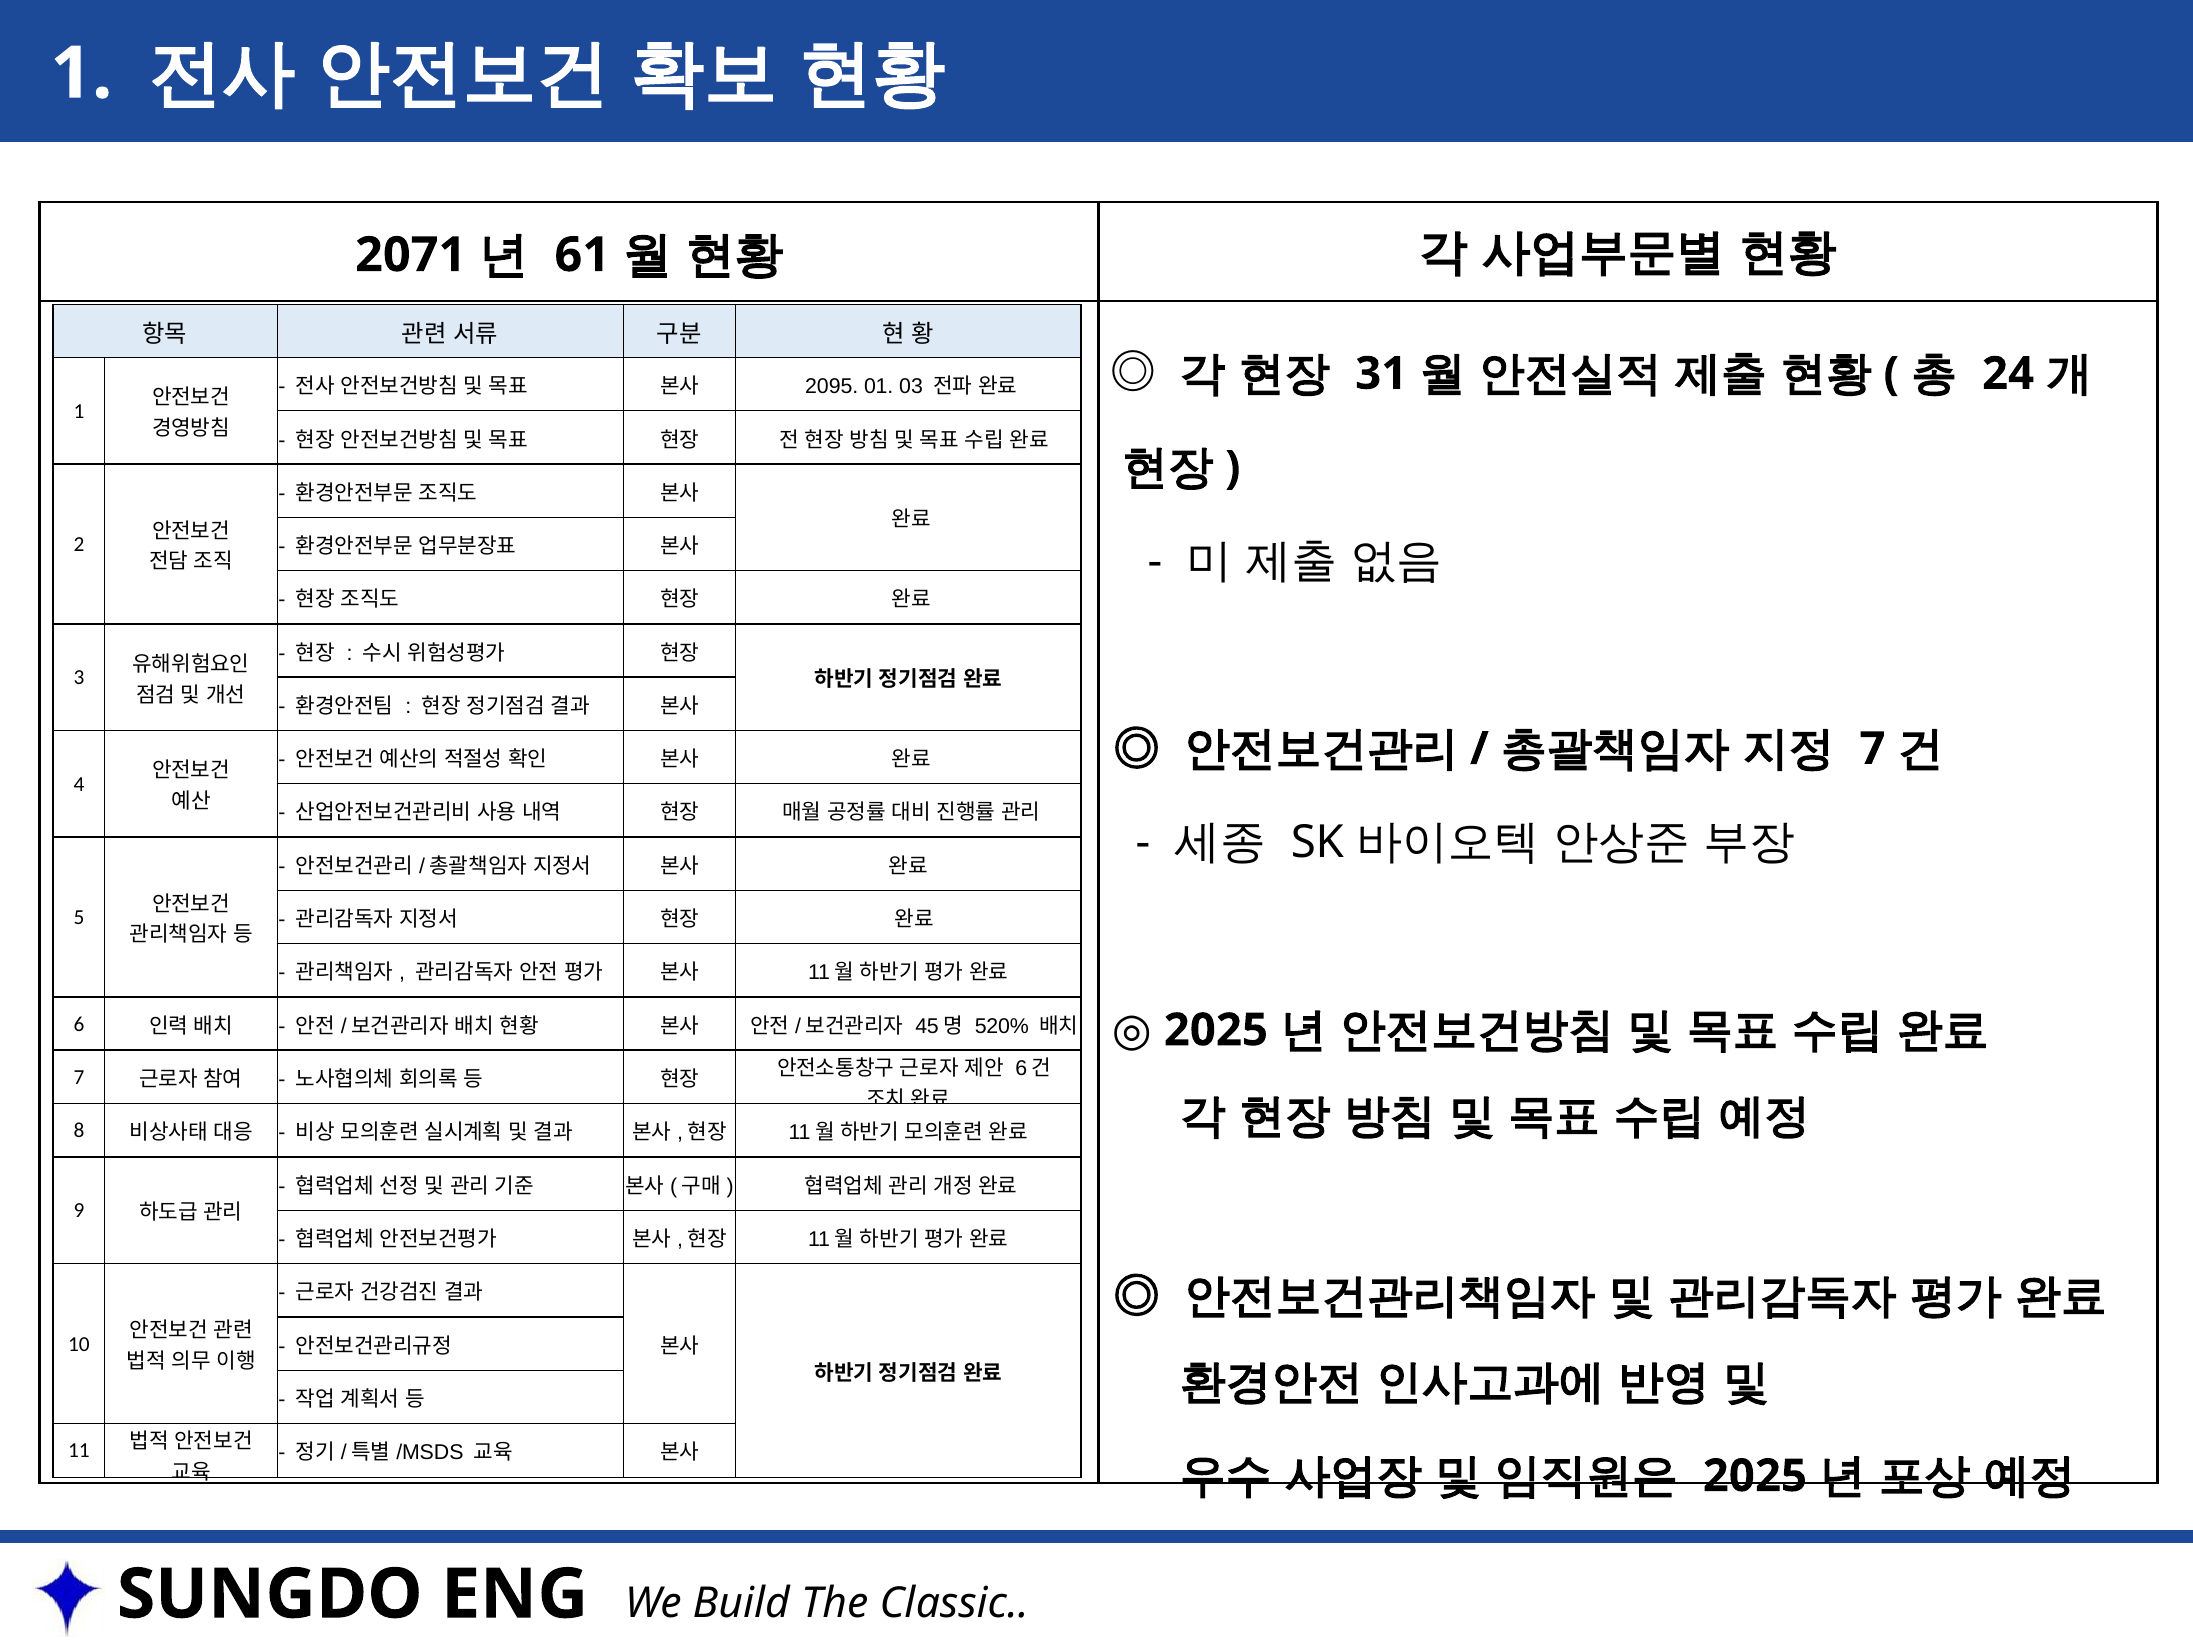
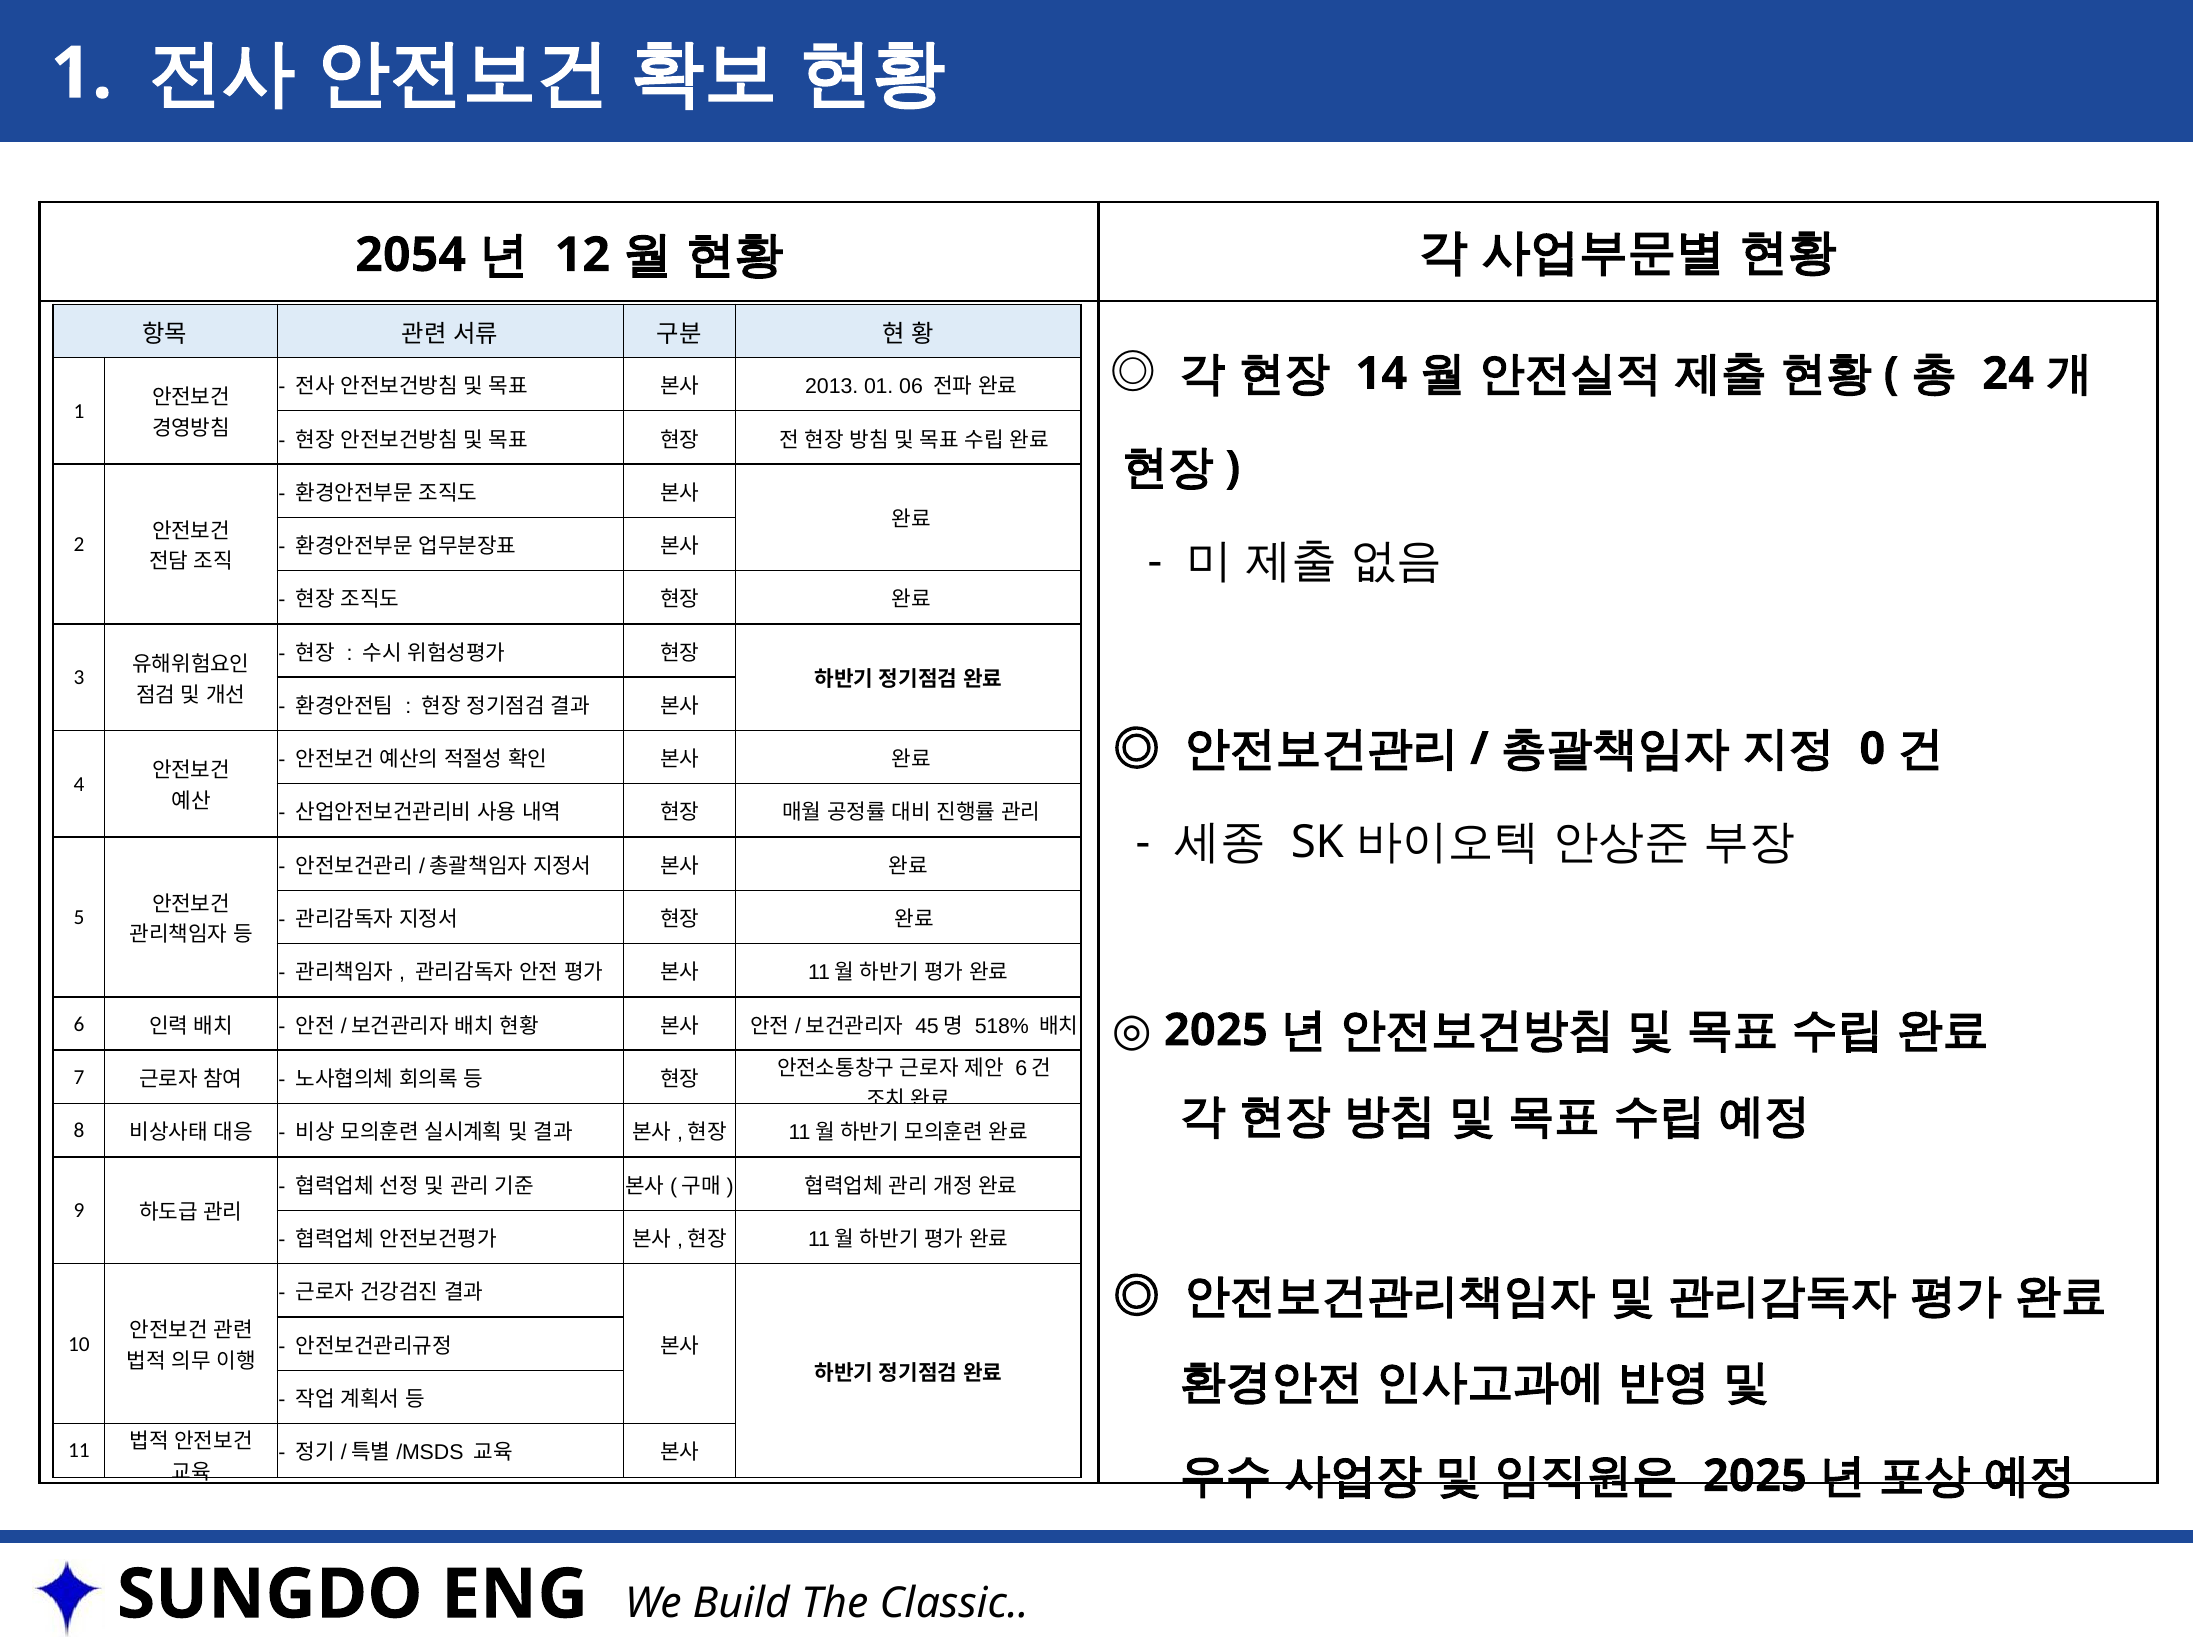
2071: 2071 -> 2054
61: 61 -> 12
31: 31 -> 14
2095: 2095 -> 2013
03: 03 -> 06
7 at (1872, 749): 7 -> 0
520%: 520% -> 518%
